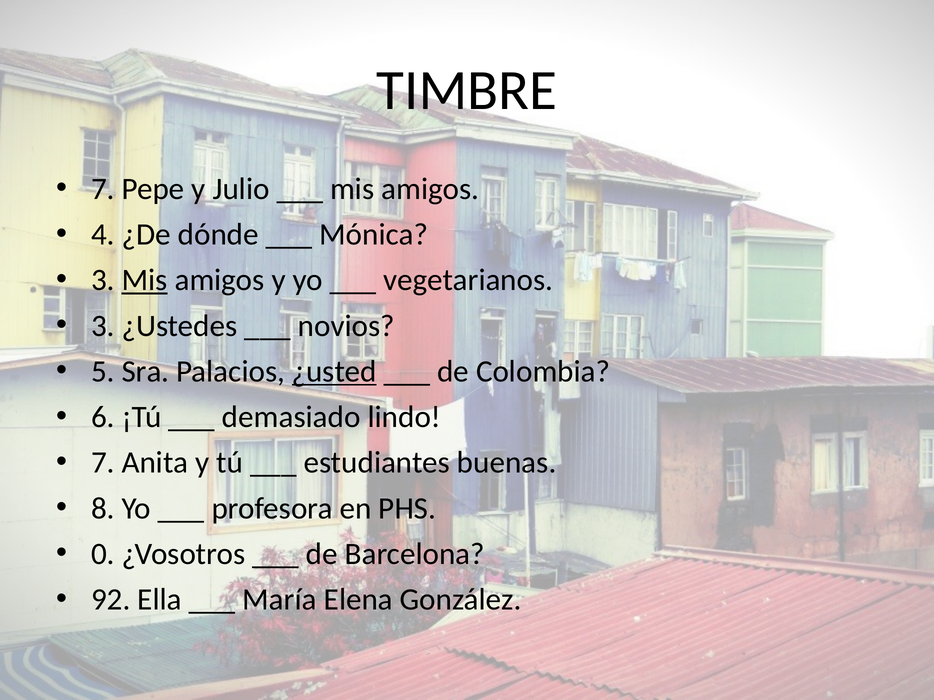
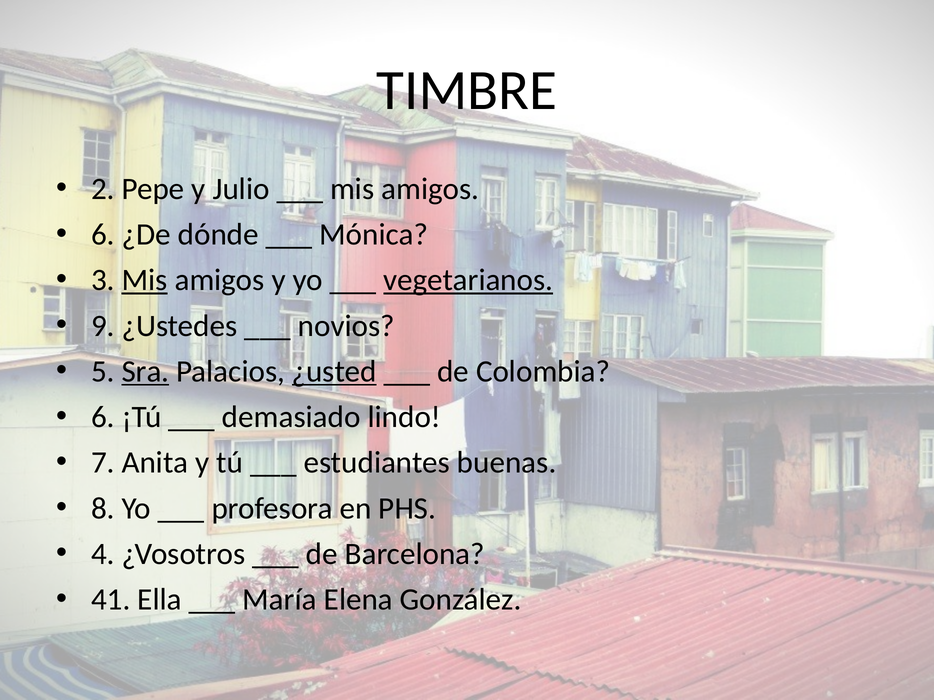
7 at (103, 189): 7 -> 2
4 at (103, 235): 4 -> 6
vegetarianos underline: none -> present
3 at (103, 326): 3 -> 9
Sra underline: none -> present
0: 0 -> 4
92: 92 -> 41
